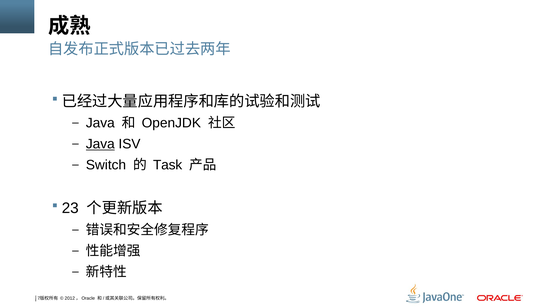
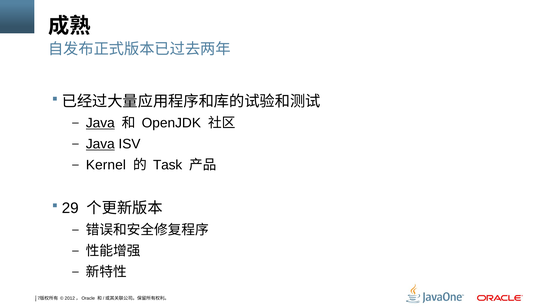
Java at (100, 123) underline: none -> present
Switch: Switch -> Kernel
23: 23 -> 29
